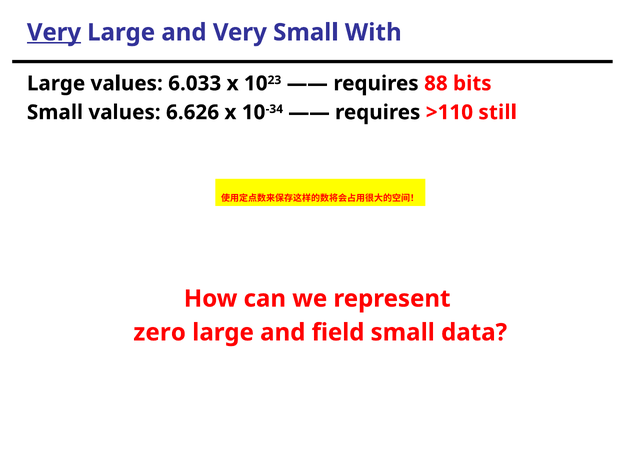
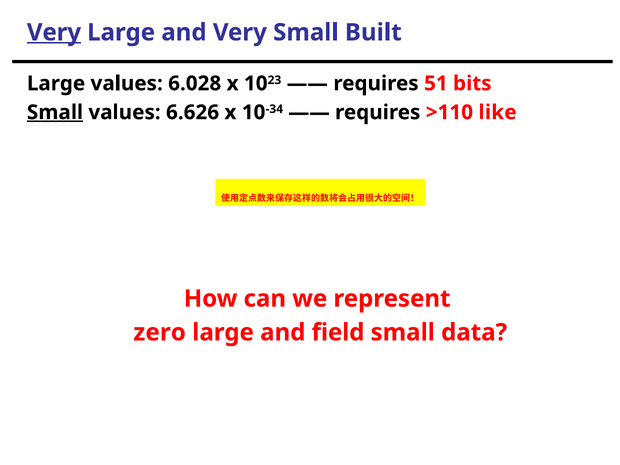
With: With -> Built
6.033: 6.033 -> 6.028
88: 88 -> 51
Small at (55, 112) underline: none -> present
still: still -> like
